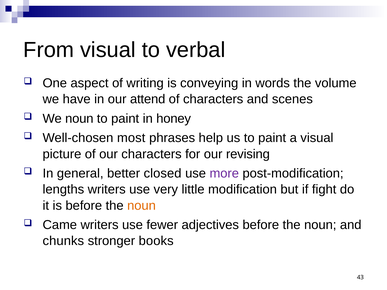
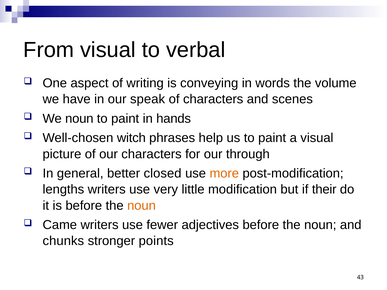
attend: attend -> speak
honey: honey -> hands
most: most -> witch
revising: revising -> through
more colour: purple -> orange
fight: fight -> their
books: books -> points
